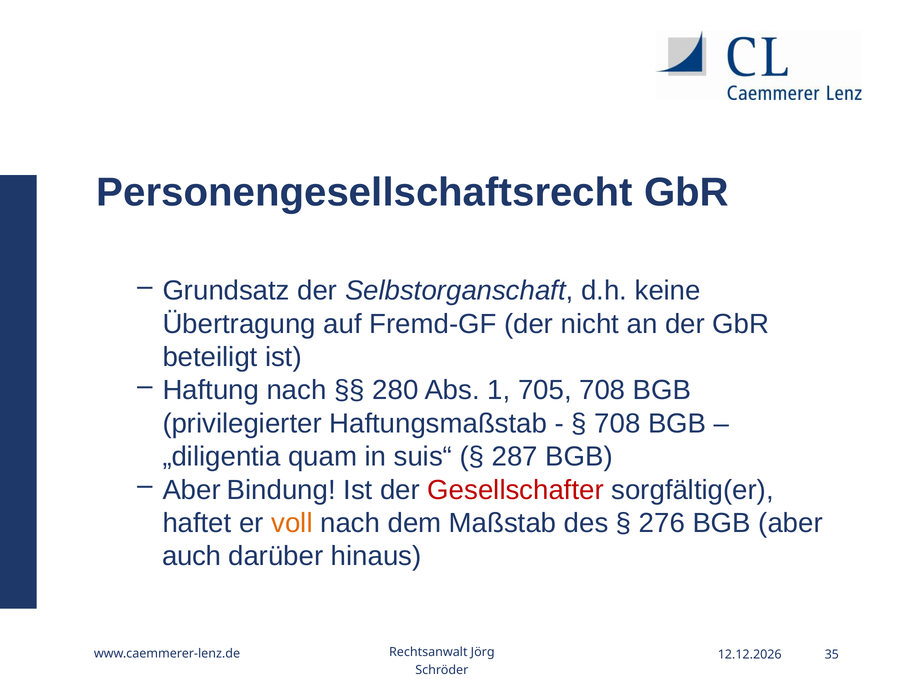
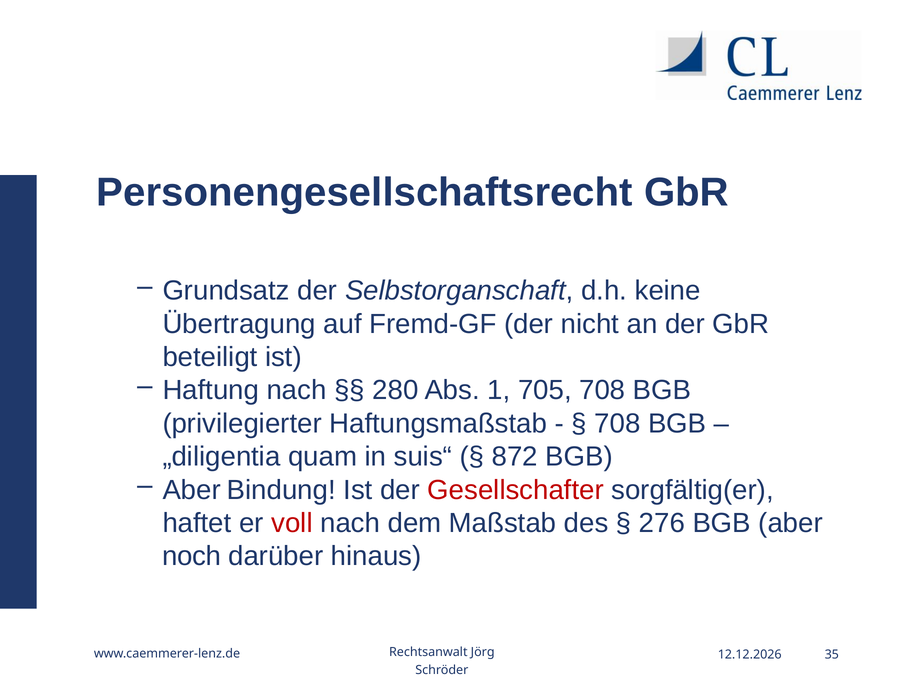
287: 287 -> 872
voll colour: orange -> red
auch: auch -> noch
